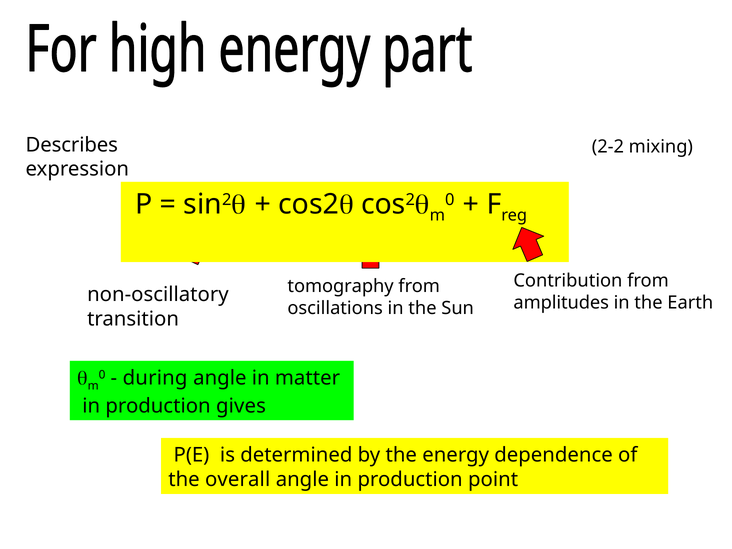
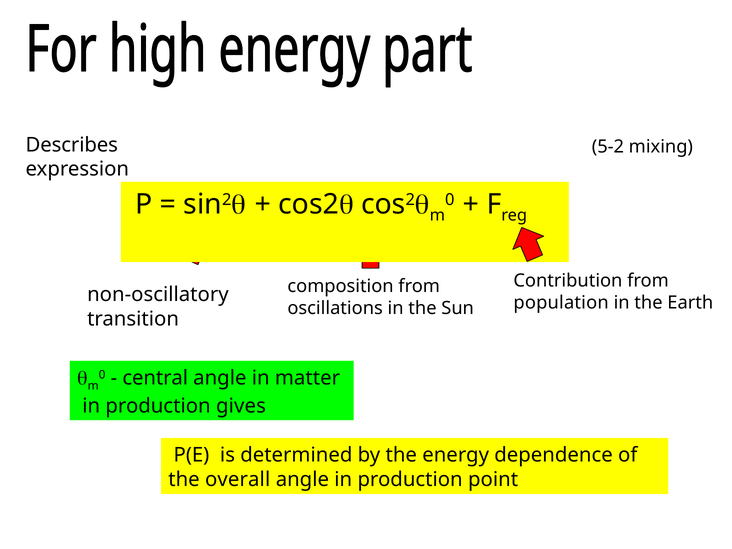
2-2: 2-2 -> 5-2
tomography: tomography -> composition
amplitudes: amplitudes -> population
during: during -> central
